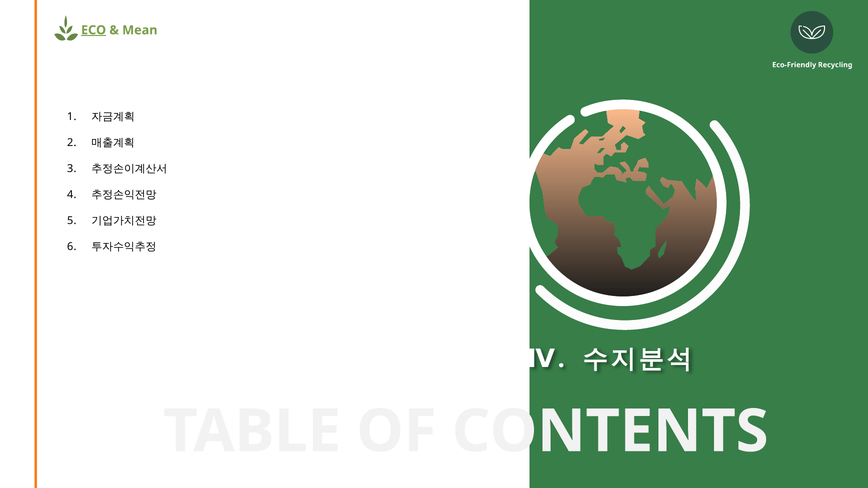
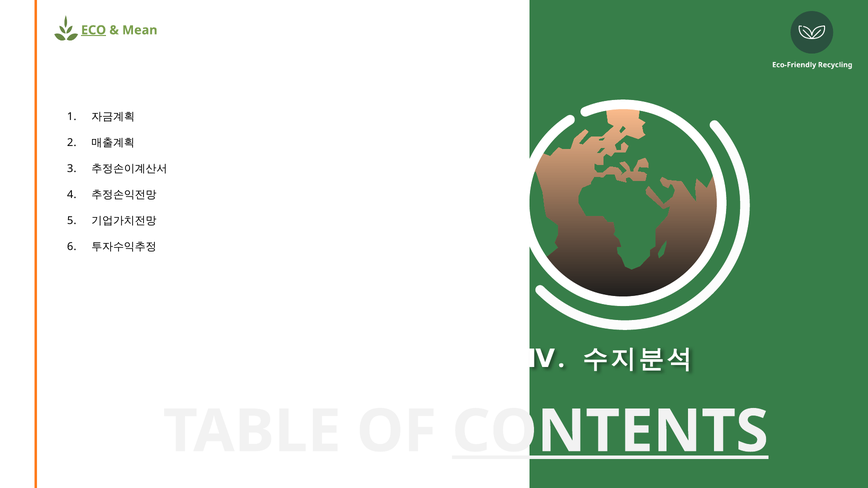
CONTENTS underline: none -> present
